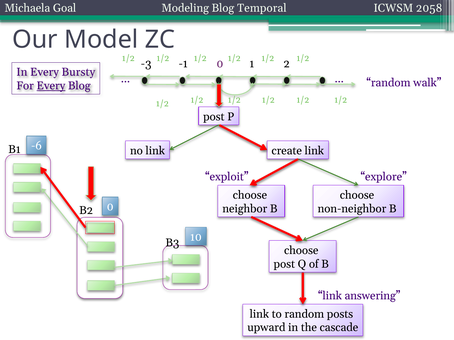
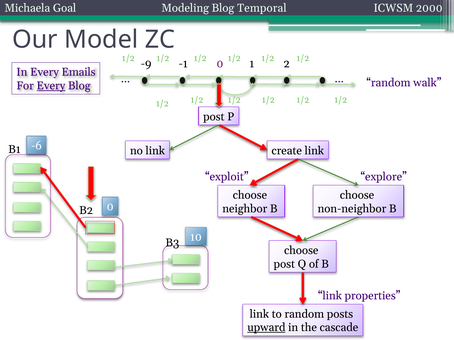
2058: 2058 -> 2000
-3: -3 -> -9
Bursty: Bursty -> Emails
answering: answering -> properties
upward underline: none -> present
